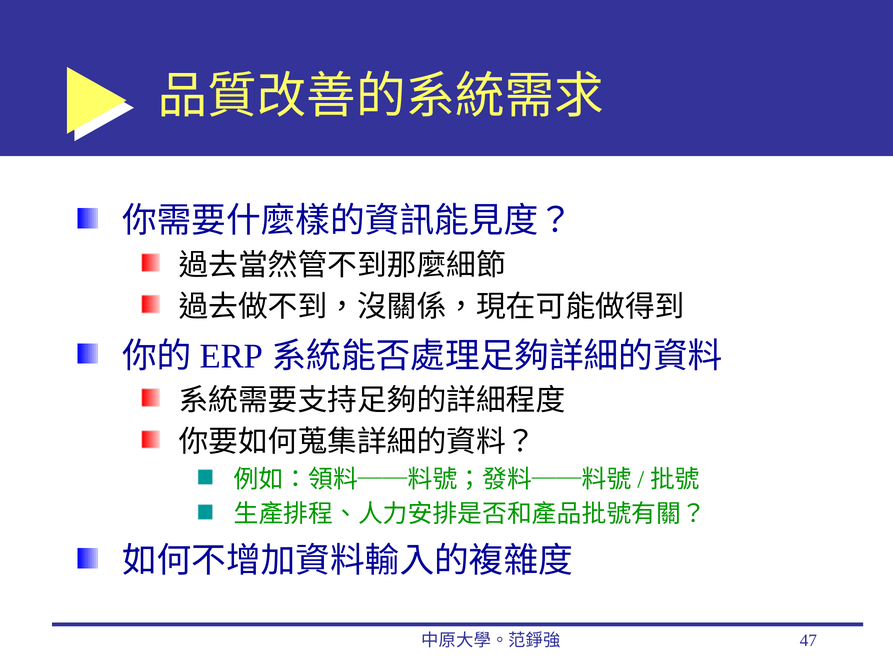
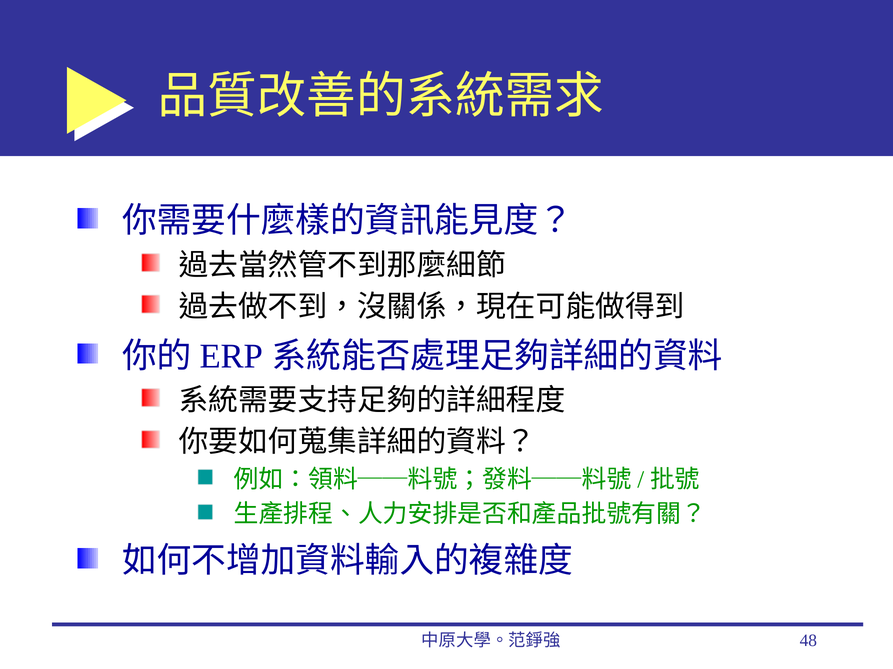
47: 47 -> 48
